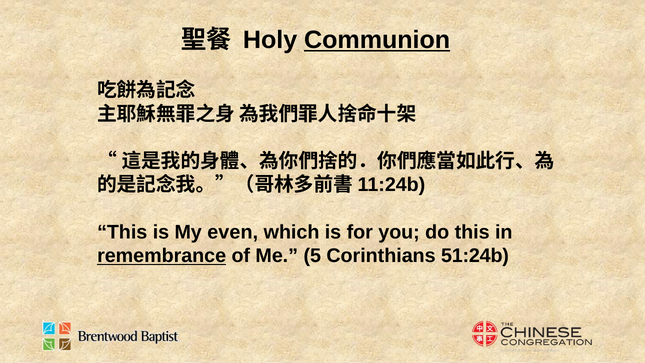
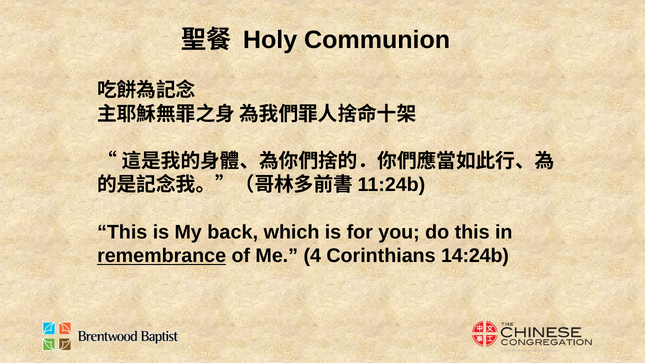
Communion underline: present -> none
even: even -> back
5: 5 -> 4
51:24b: 51:24b -> 14:24b
